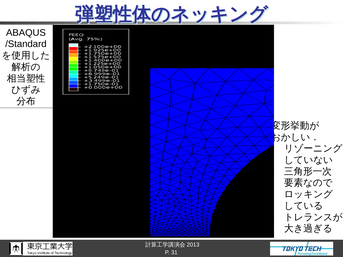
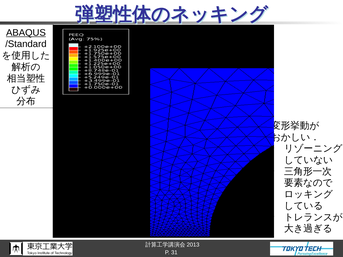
ABAQUS underline: none -> present
